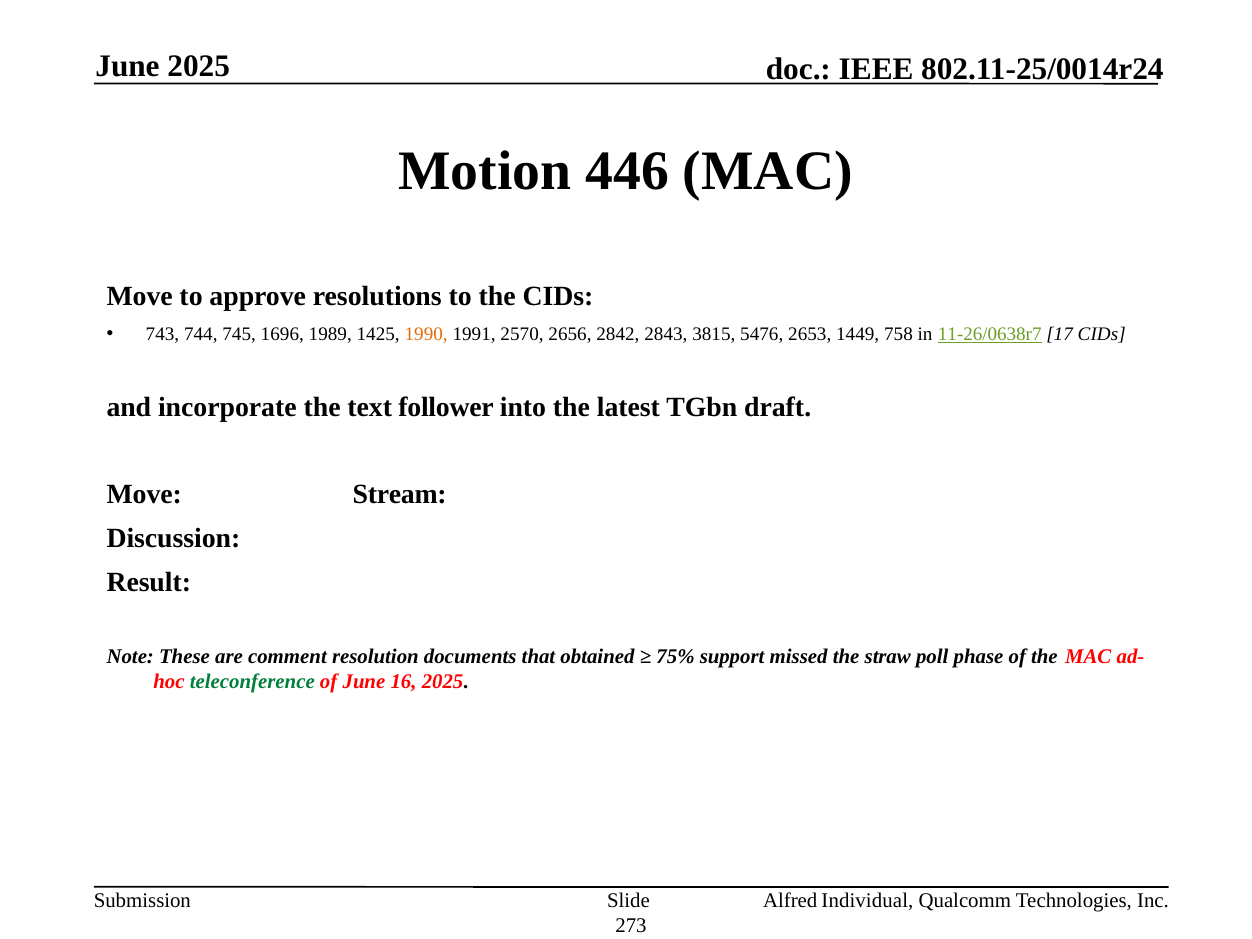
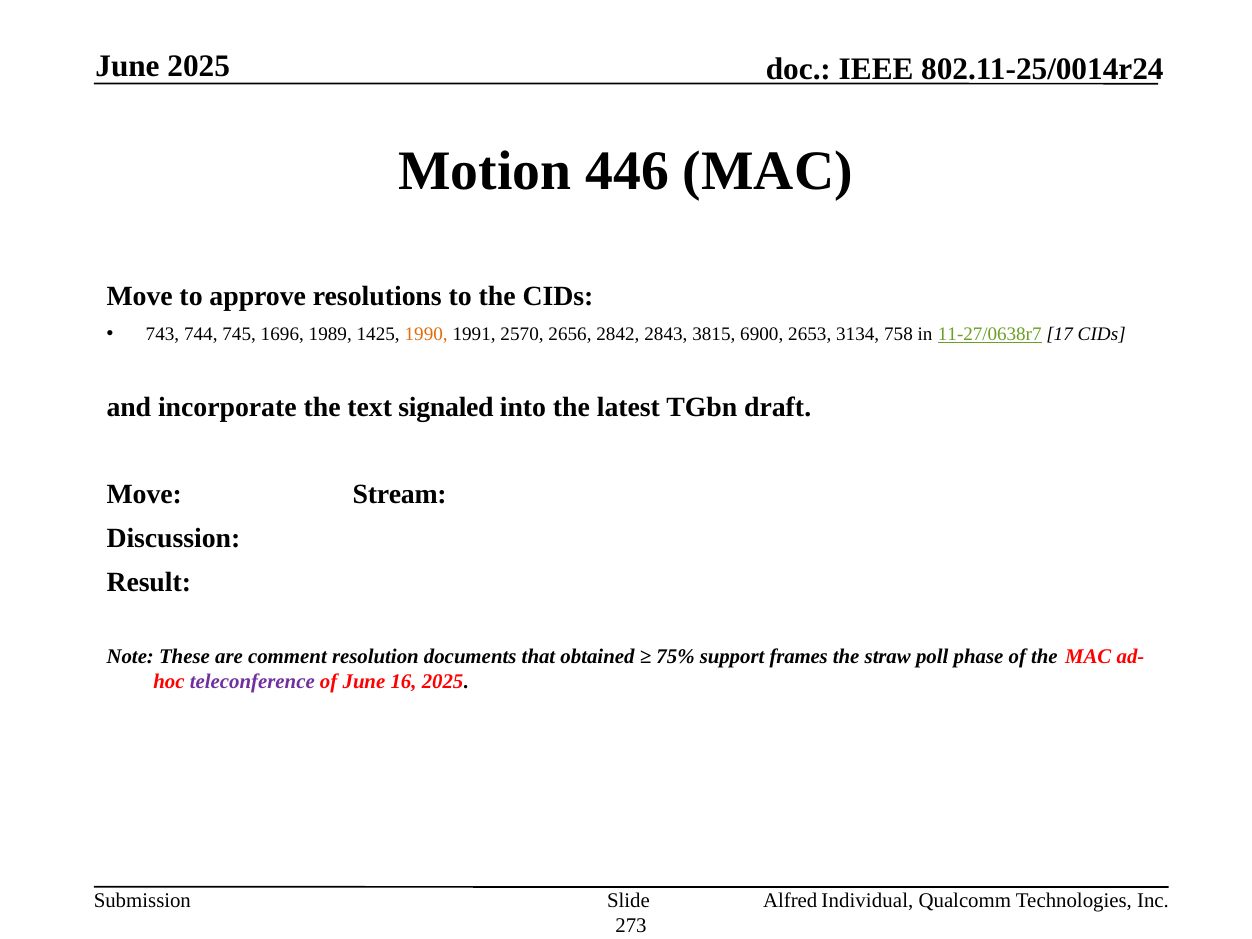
5476: 5476 -> 6900
1449: 1449 -> 3134
11-26/0638r7: 11-26/0638r7 -> 11-27/0638r7
follower: follower -> signaled
missed: missed -> frames
teleconference colour: green -> purple
